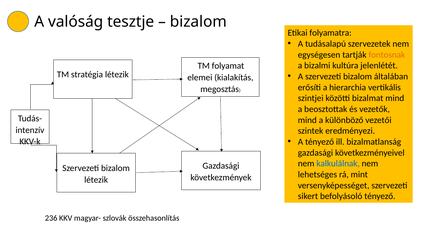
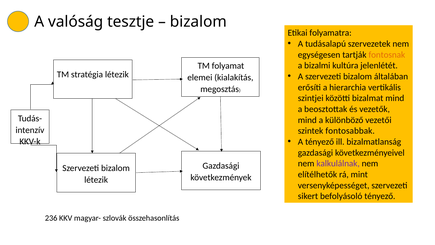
eredményezi: eredményezi -> fontosabbak
kalkulálnak colour: blue -> purple
lehetséges: lehetséges -> elítélhetők
